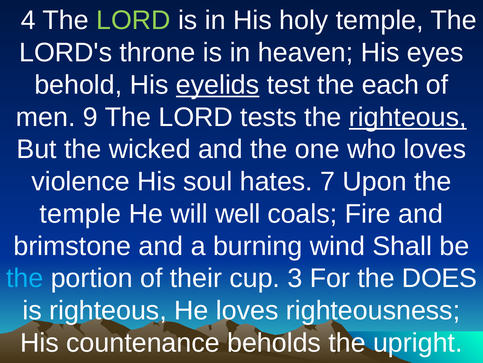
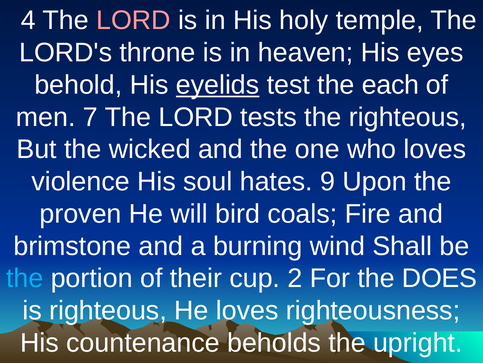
LORD at (133, 20) colour: light green -> pink
9: 9 -> 7
righteous at (408, 117) underline: present -> none
7: 7 -> 9
temple at (80, 213): temple -> proven
well: well -> bird
3: 3 -> 2
